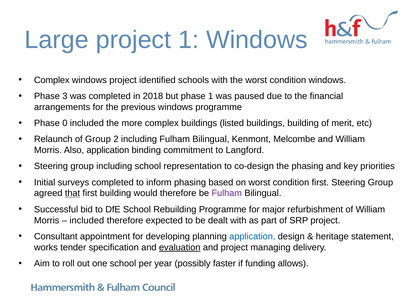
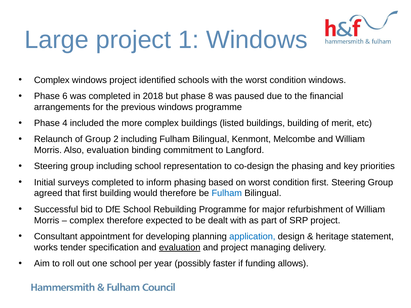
3: 3 -> 6
phase 1: 1 -> 8
0: 0 -> 4
Also application: application -> evaluation
that underline: present -> none
Fulham at (227, 193) colour: purple -> blue
included at (87, 221): included -> complex
